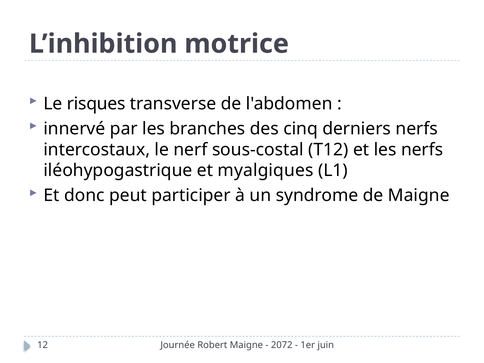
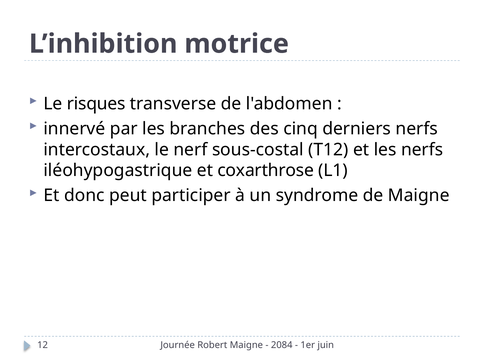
myalgiques: myalgiques -> coxarthrose
2072: 2072 -> 2084
